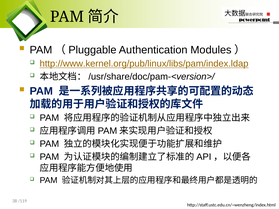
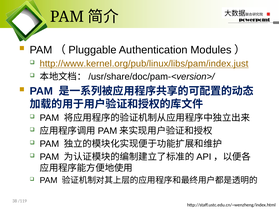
http://www.kernel.org/pub/linux/libs/pam/index.ldap: http://www.kernel.org/pub/linux/libs/pam/index.ldap -> http://www.kernel.org/pub/linux/libs/pam/index.just
